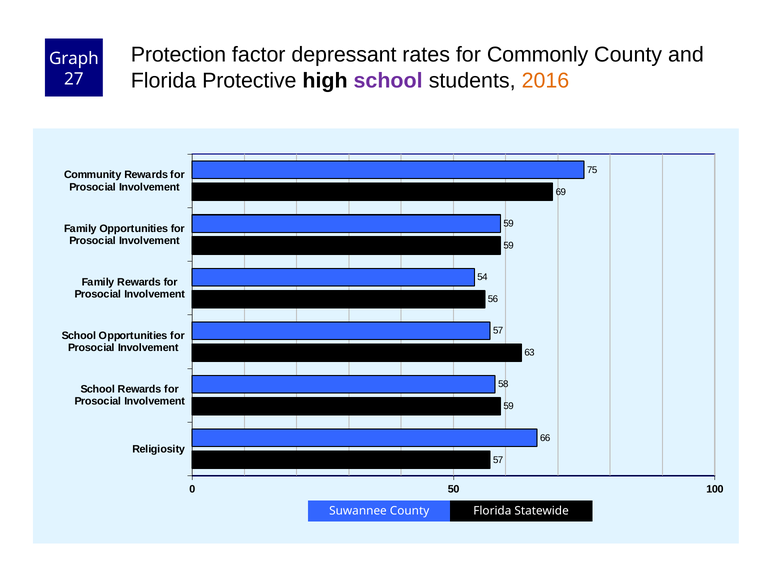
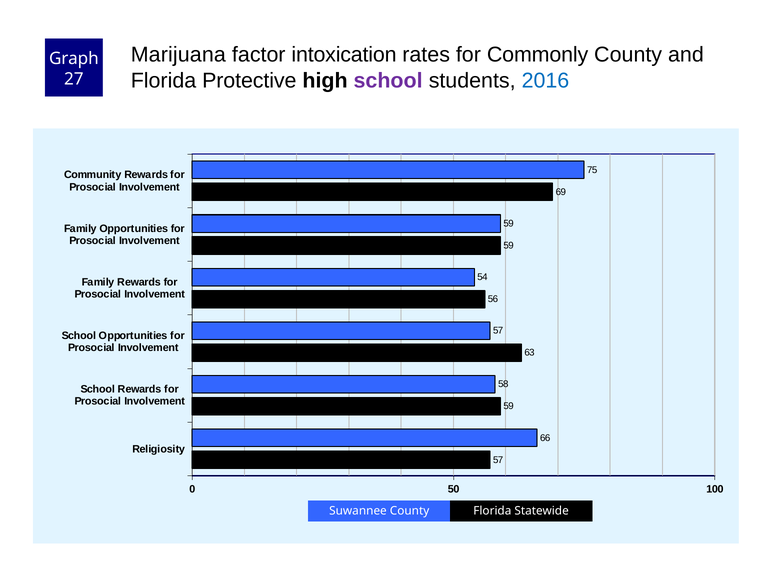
Protection: Protection -> Marijuana
depressant: depressant -> intoxication
2016 colour: orange -> blue
